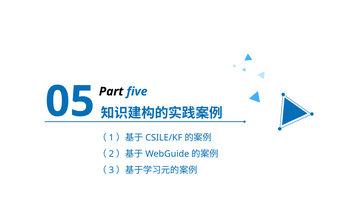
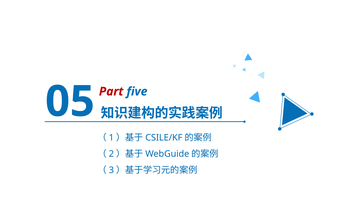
Part colour: black -> red
